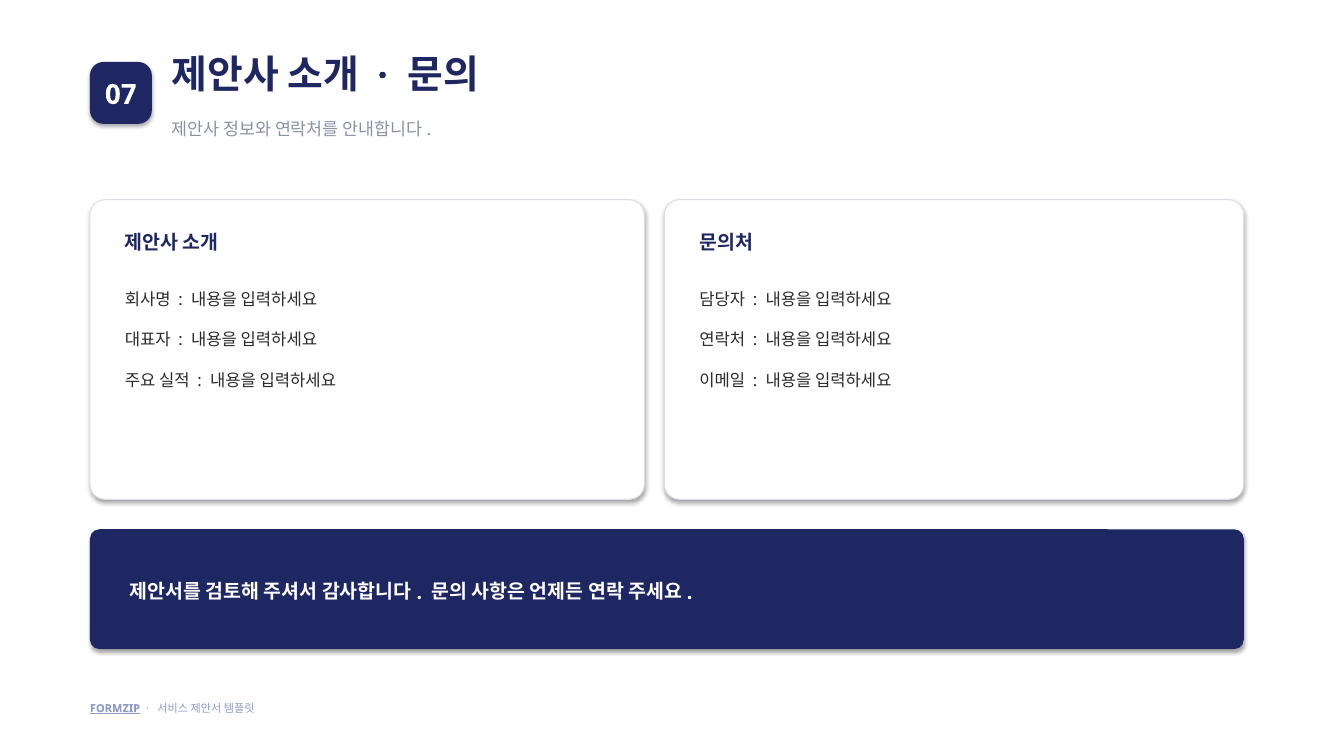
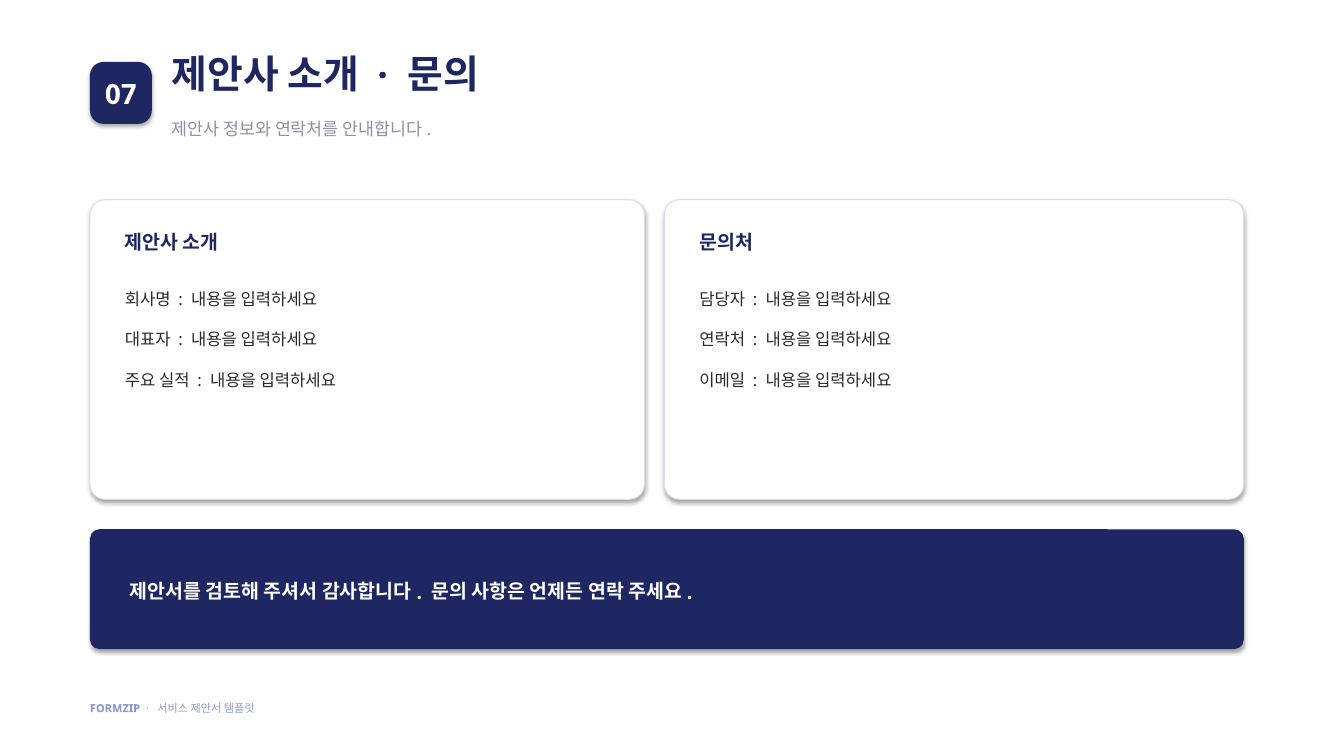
FORMZIP underline: present -> none
